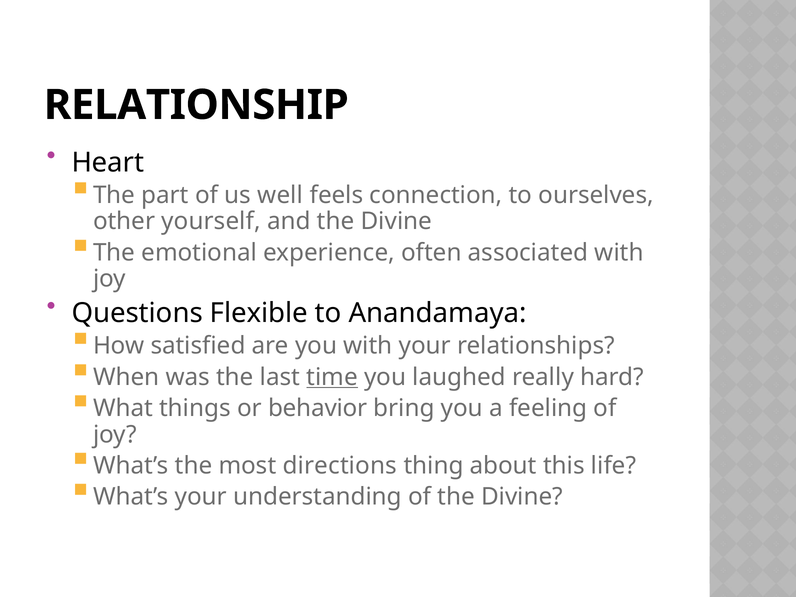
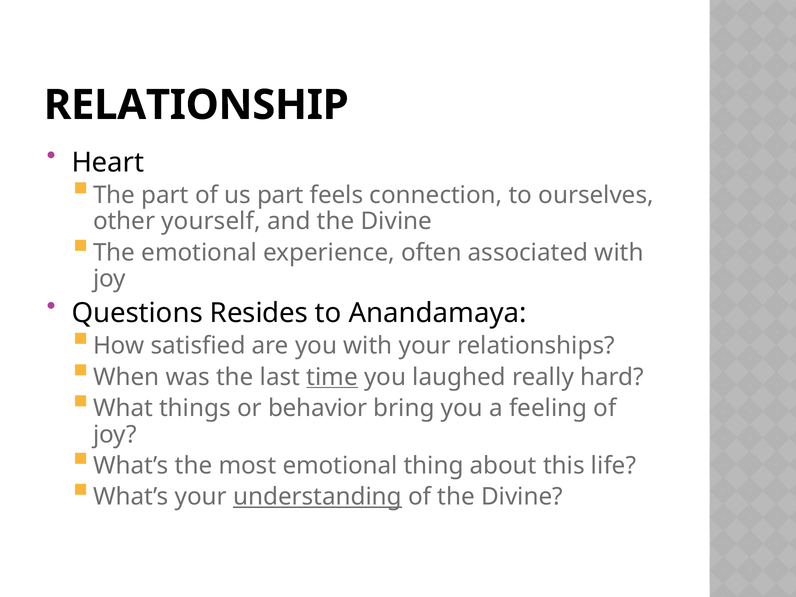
us well: well -> part
Flexible: Flexible -> Resides
most directions: directions -> emotional
understanding underline: none -> present
